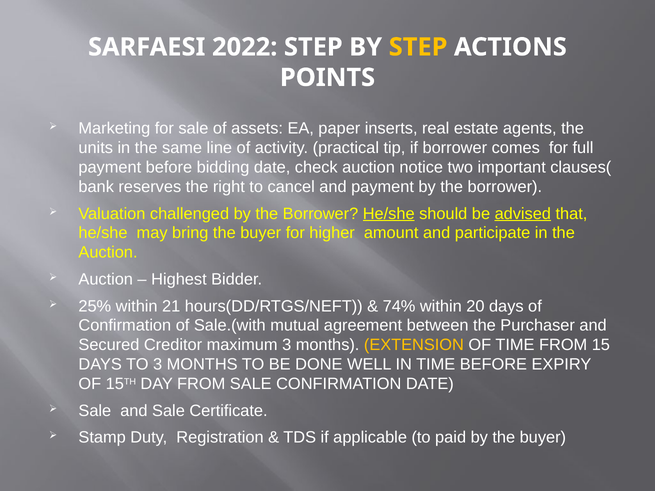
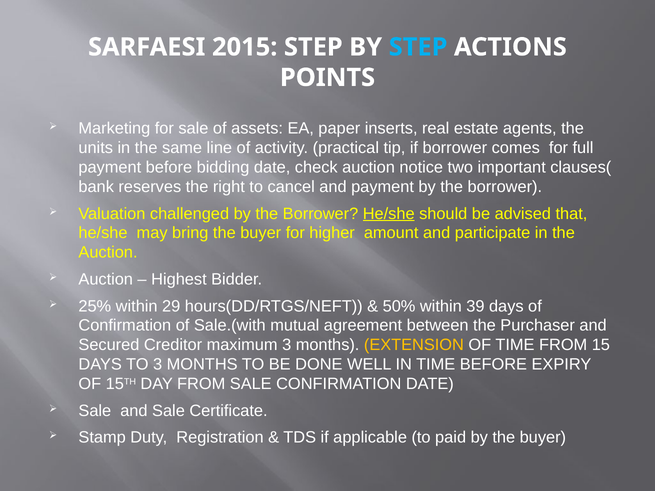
2022: 2022 -> 2015
STEP at (418, 47) colour: yellow -> light blue
advised underline: present -> none
21: 21 -> 29
74%: 74% -> 50%
20: 20 -> 39
